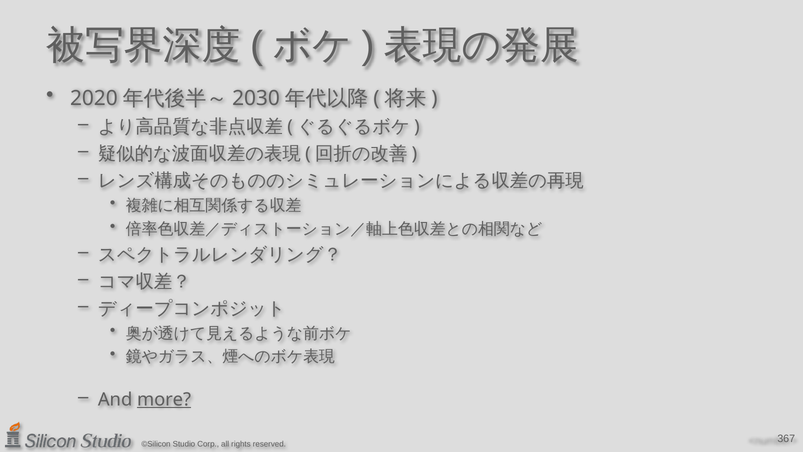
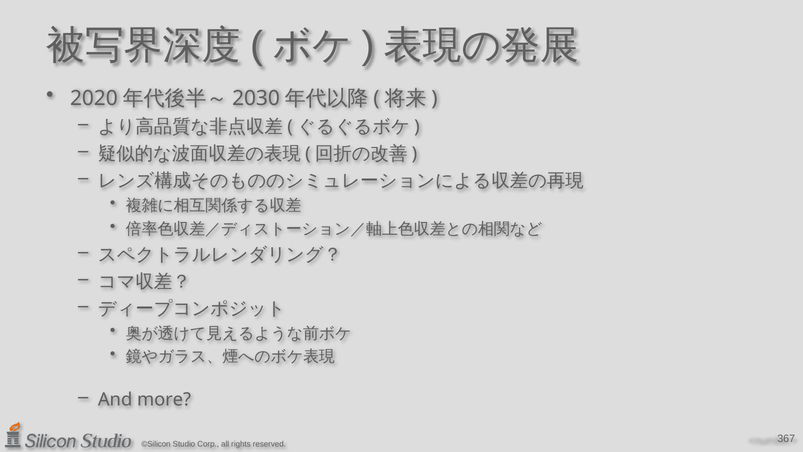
more underline: present -> none
